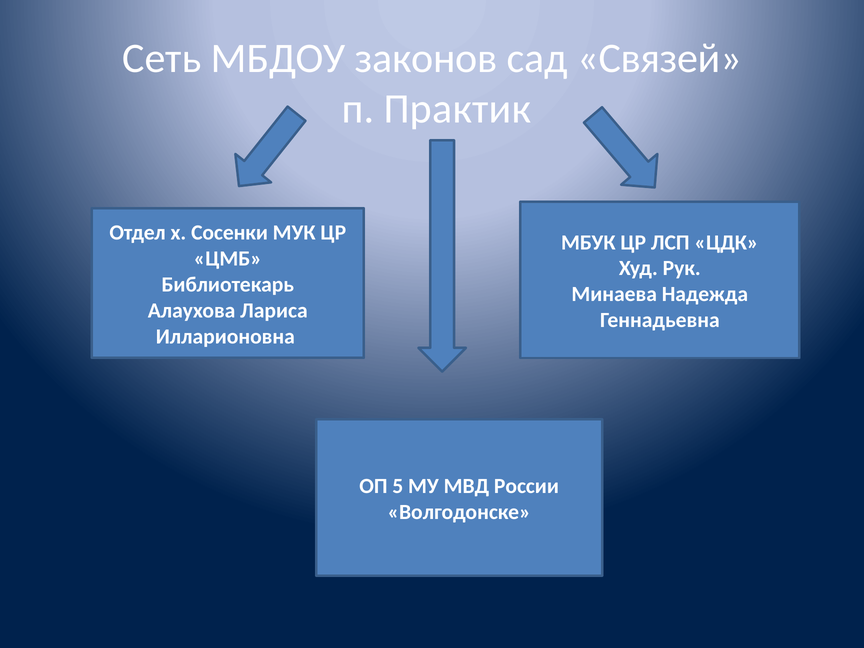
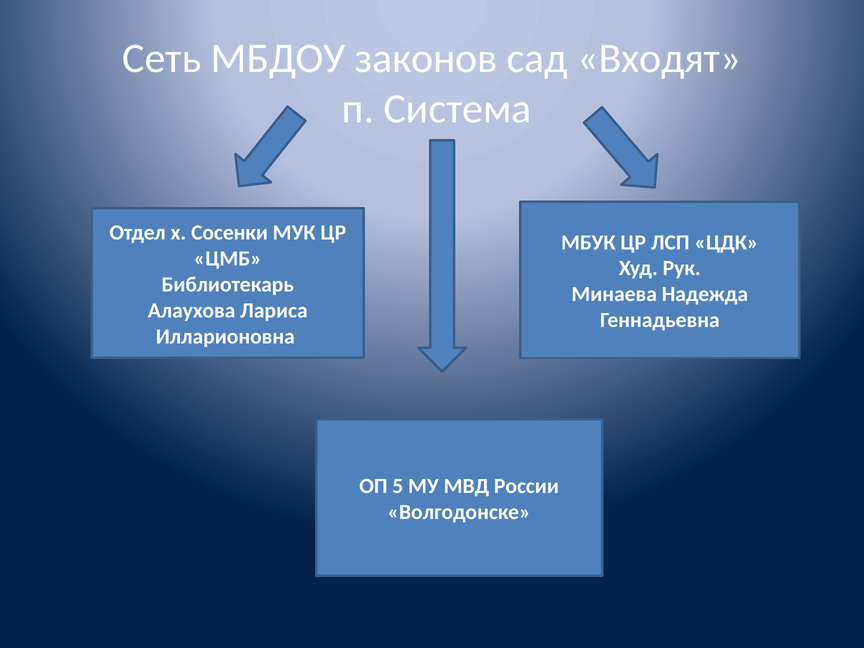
Связей: Связей -> Входят
Практик: Практик -> Система
